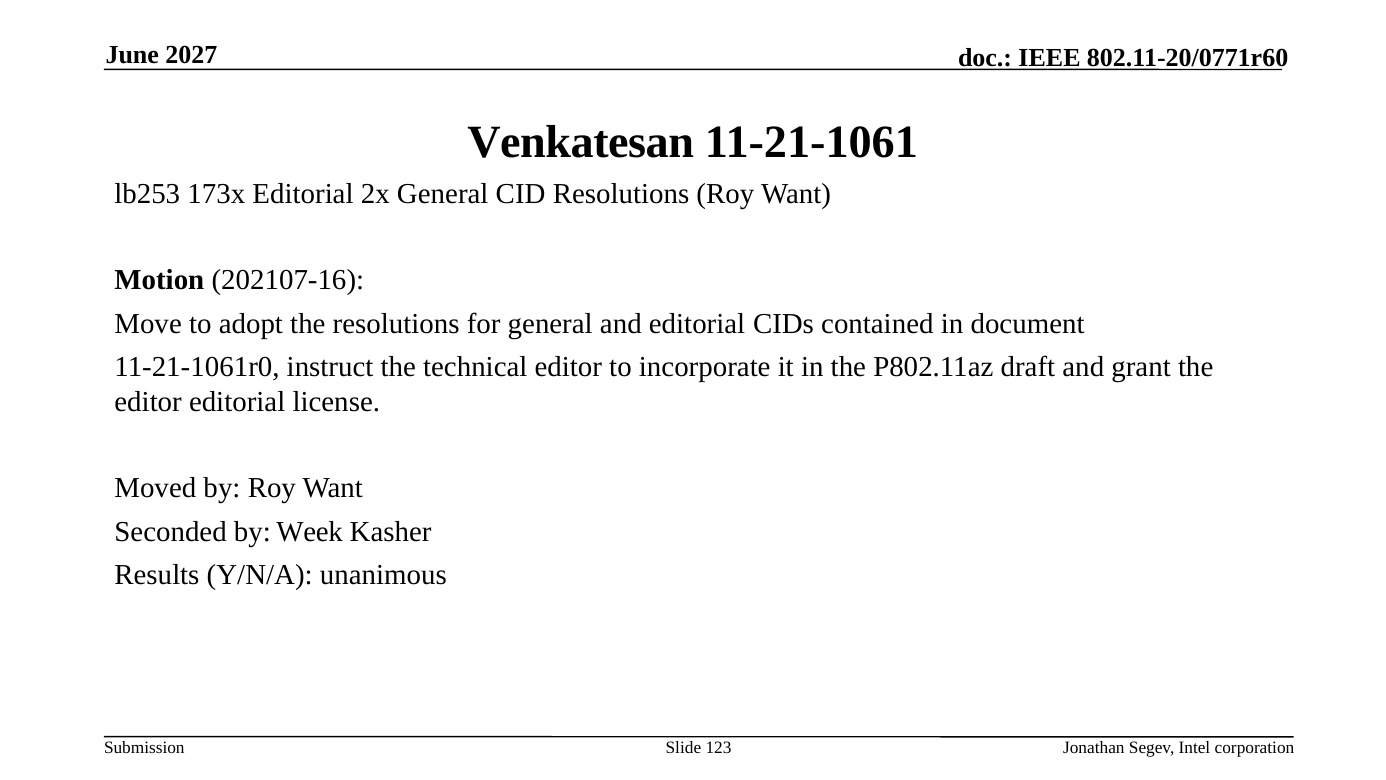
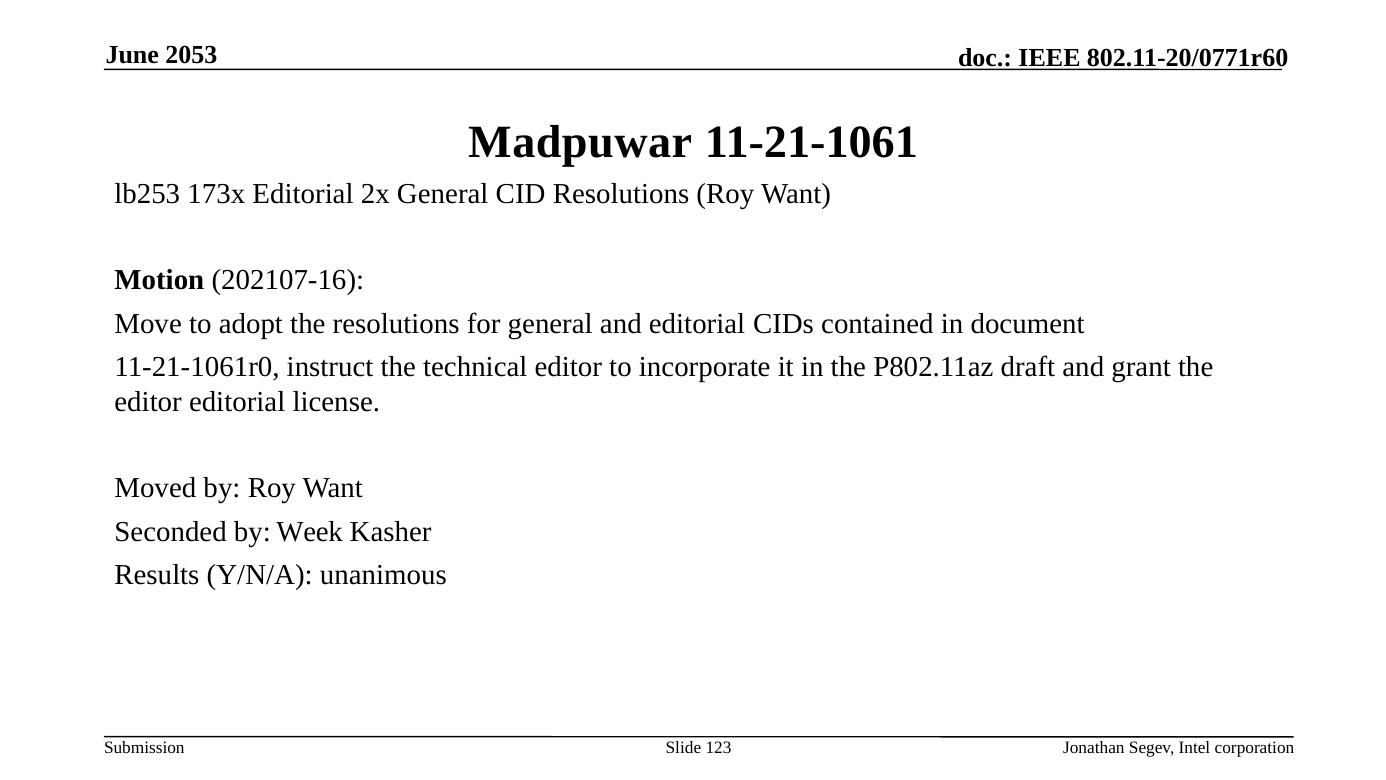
2027: 2027 -> 2053
Venkatesan: Venkatesan -> Madpuwar
